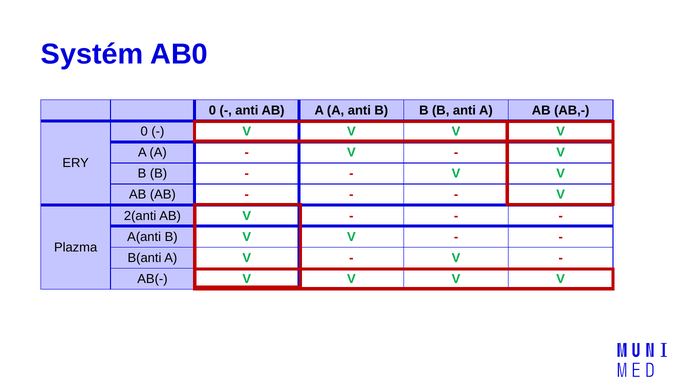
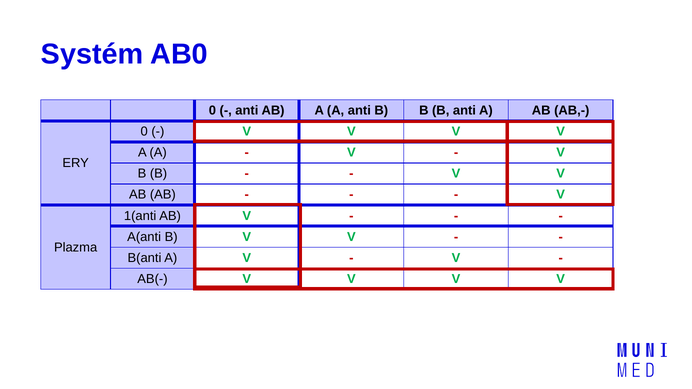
2(anti: 2(anti -> 1(anti
